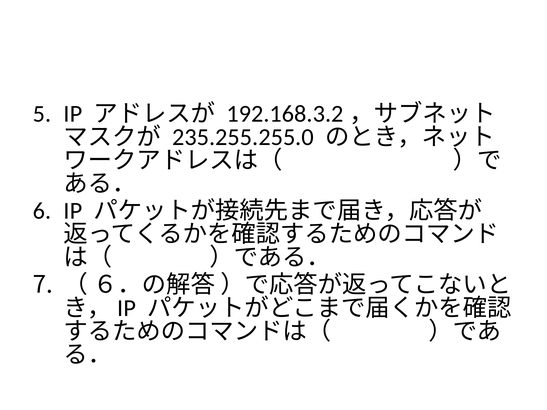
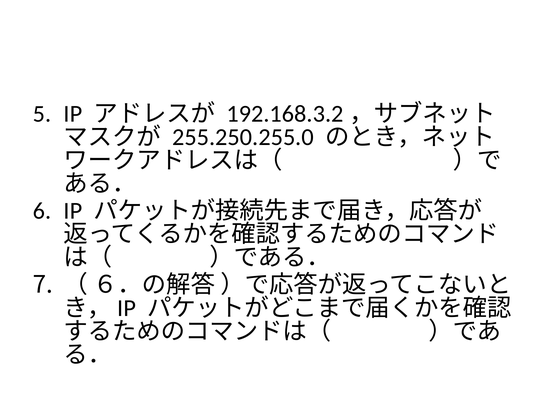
235.255.255.0: 235.255.255.0 -> 255.250.255.0
